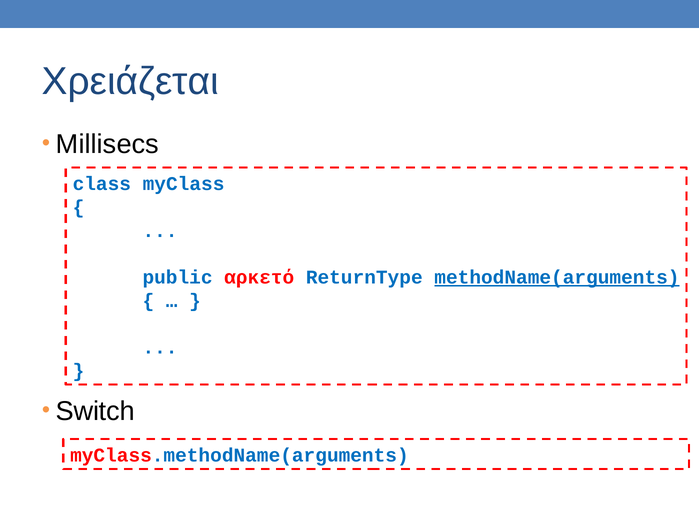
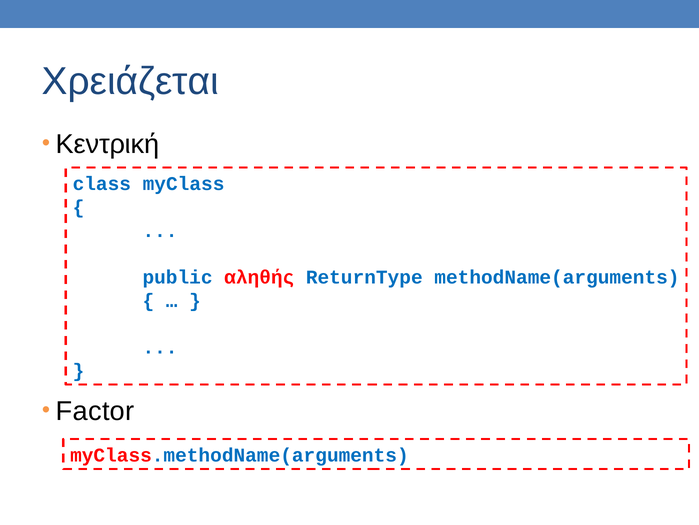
Millisecs: Millisecs -> Κεντρική
αρκετό: αρκετό -> αληθής
methodName(arguments underline: present -> none
Switch: Switch -> Factor
